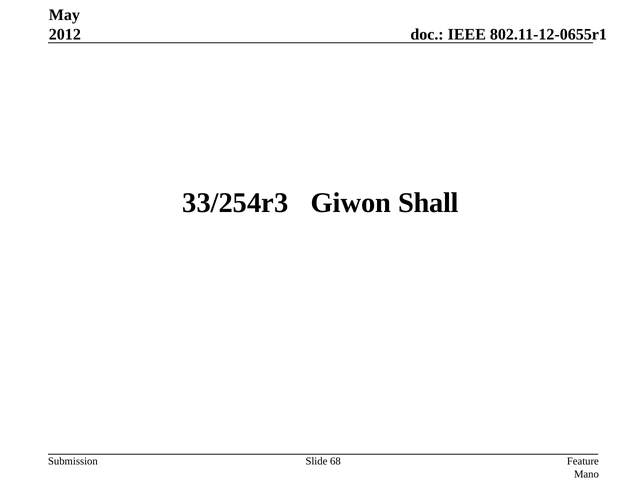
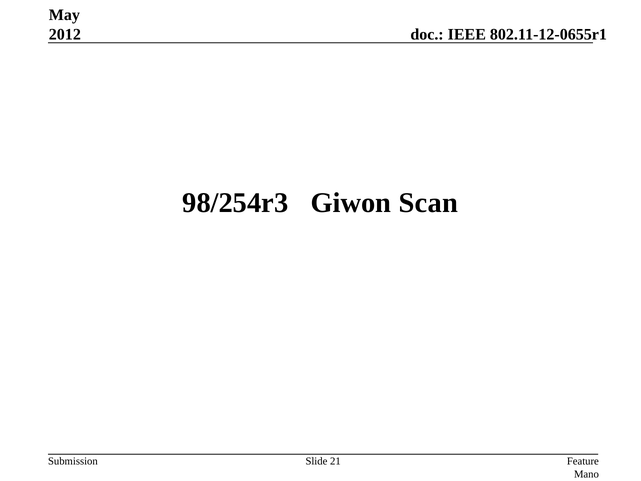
33/254r3: 33/254r3 -> 98/254r3
Shall: Shall -> Scan
68: 68 -> 21
